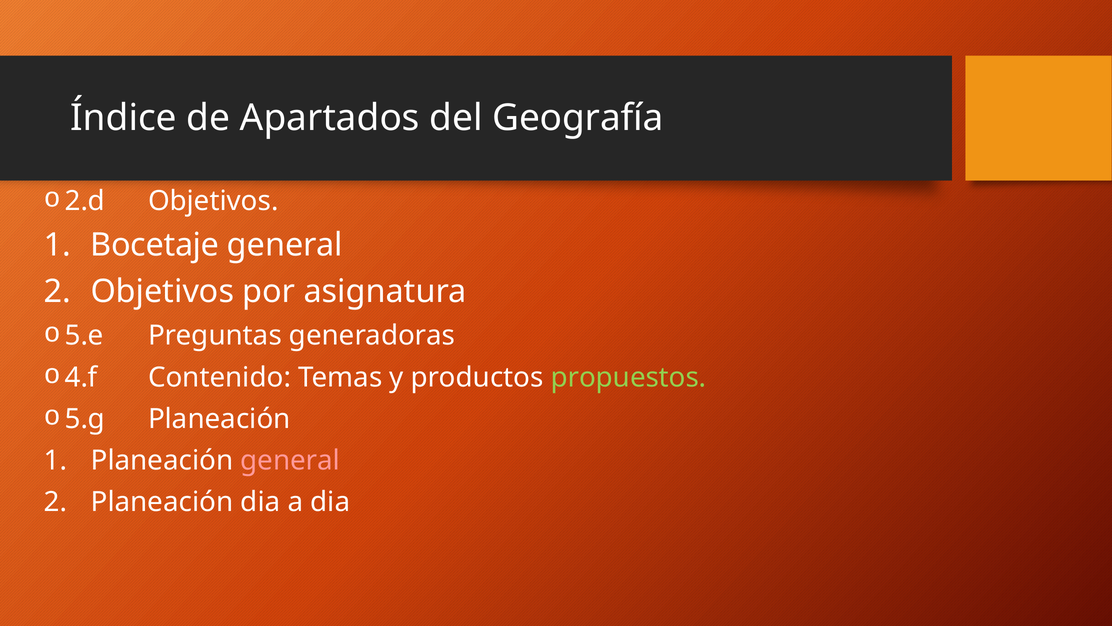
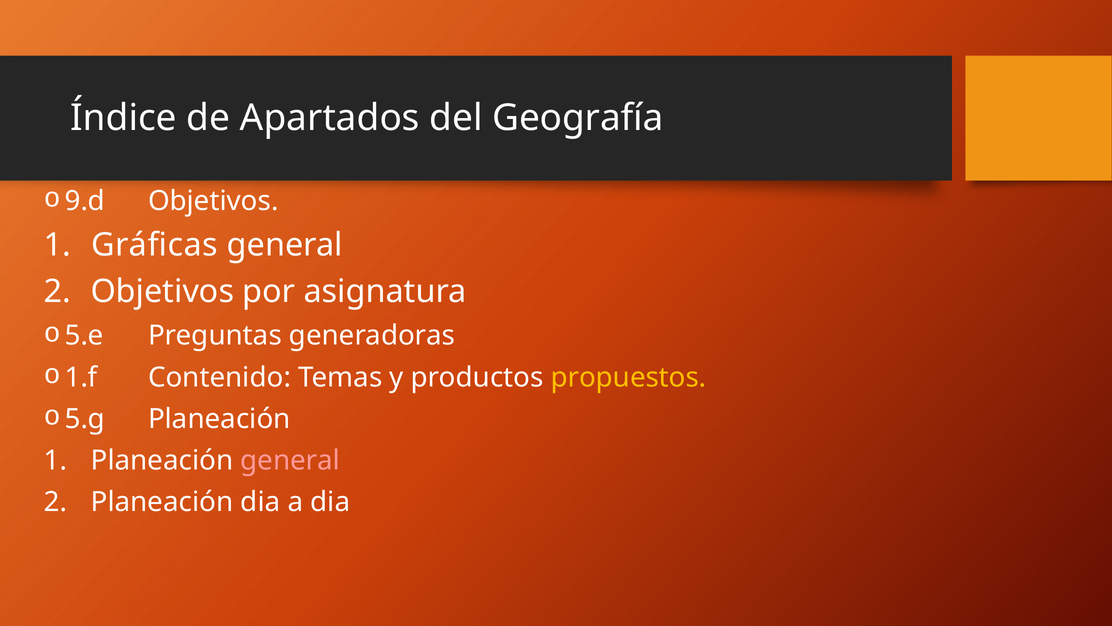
2.d: 2.d -> 9.d
Bocetaje: Bocetaje -> Gráficas
4.f: 4.f -> 1.f
propuestos colour: light green -> yellow
